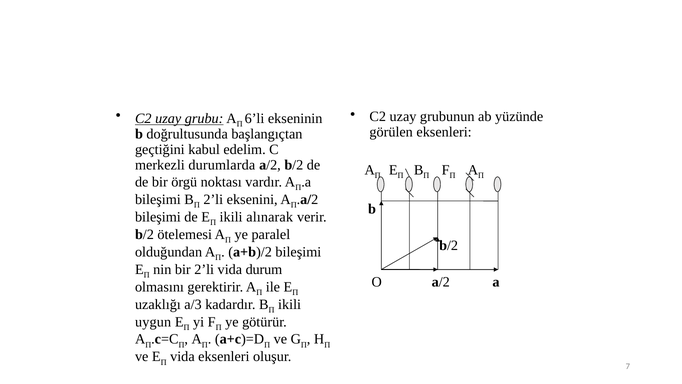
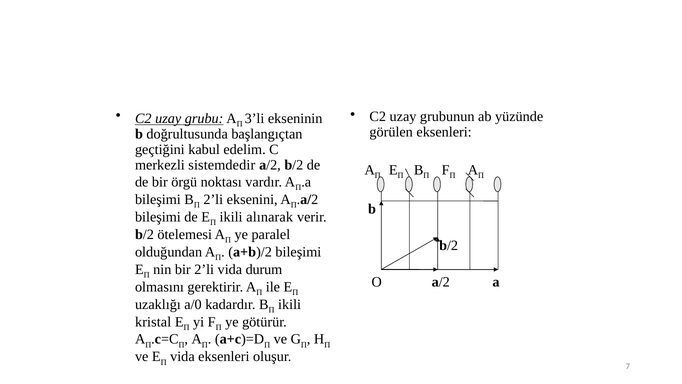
6’li: 6’li -> 3’li
durumlarda: durumlarda -> sistemdedir
a/3: a/3 -> a/0
uygun: uygun -> kristal
